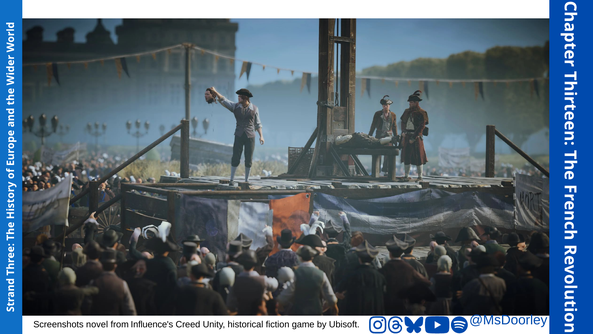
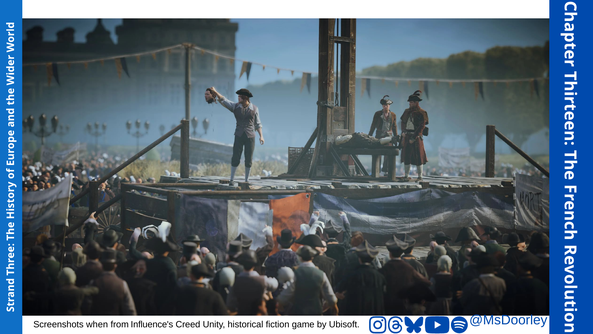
novel: novel -> when
